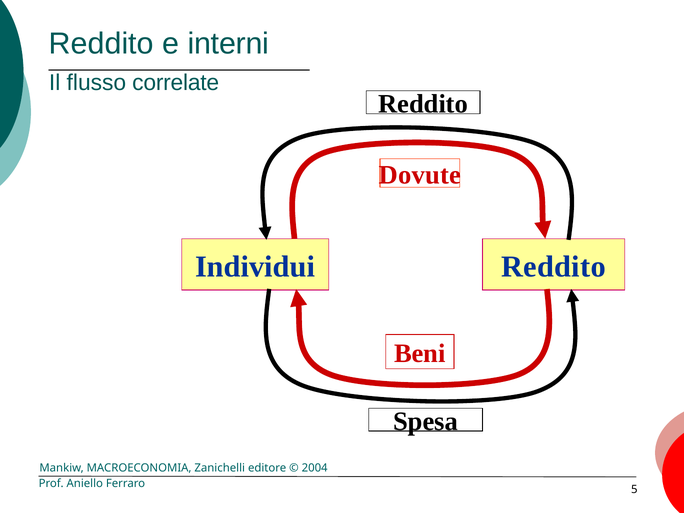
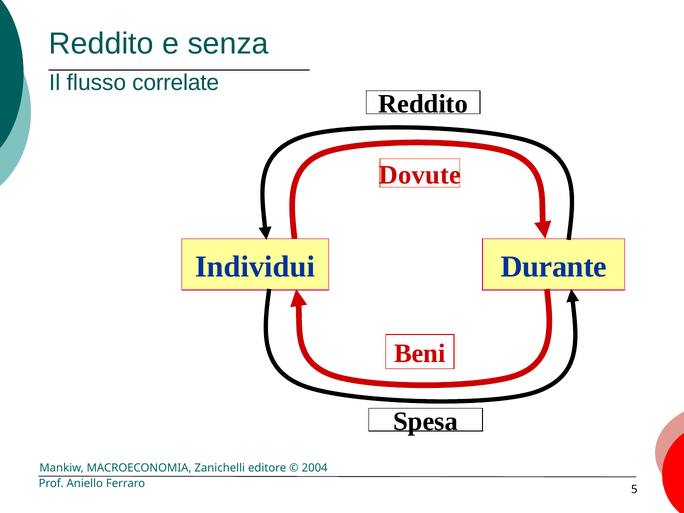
interni: interni -> senza
Individui Reddito: Reddito -> Durante
